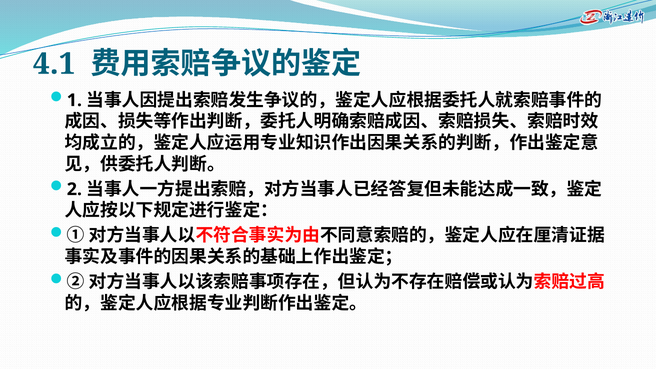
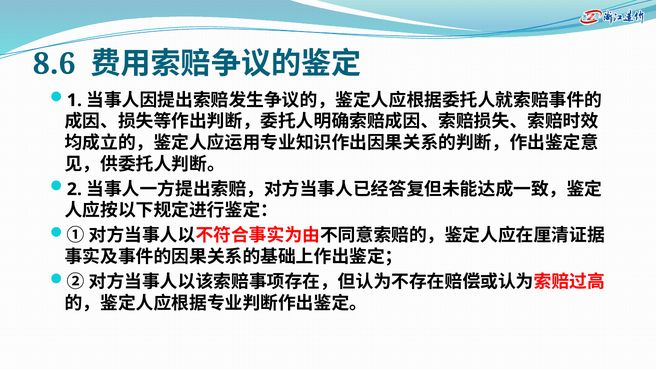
4.1: 4.1 -> 8.6
